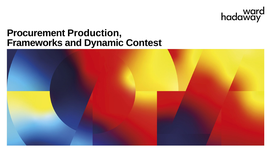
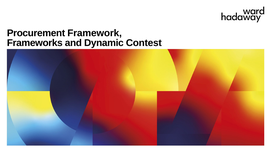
Production: Production -> Framework
